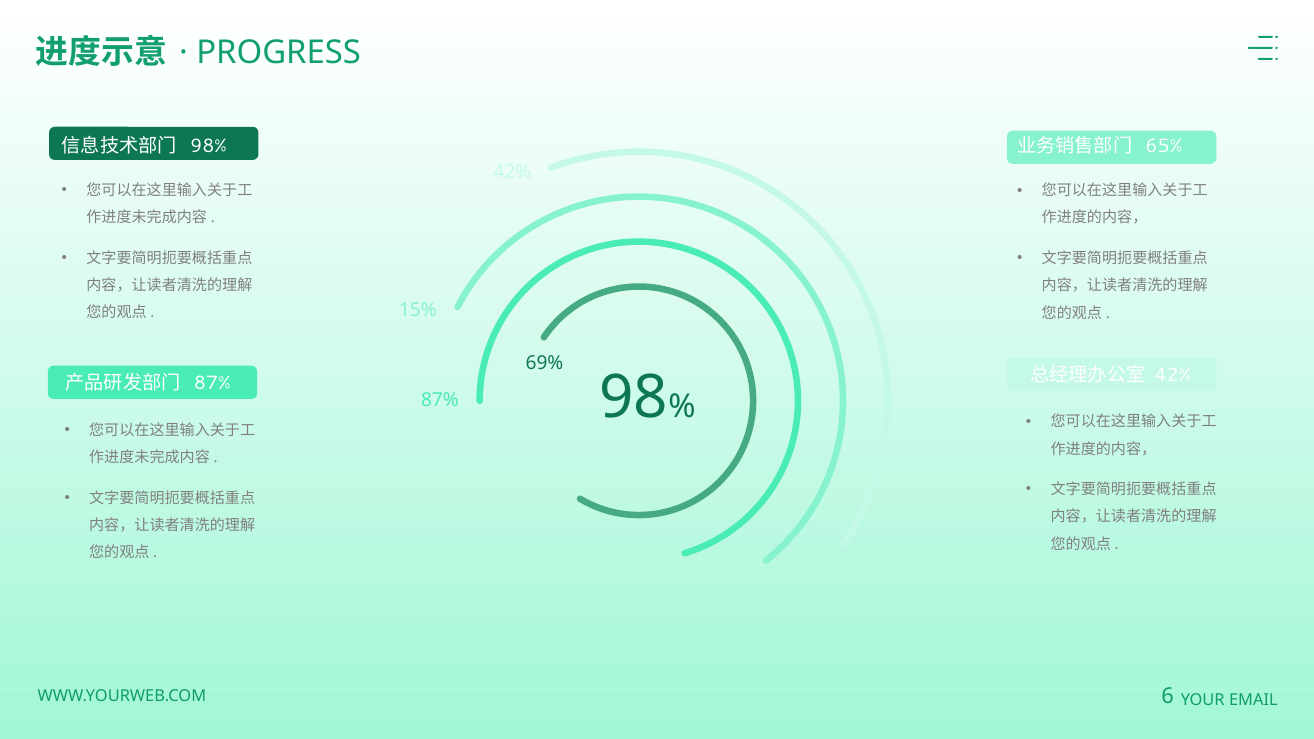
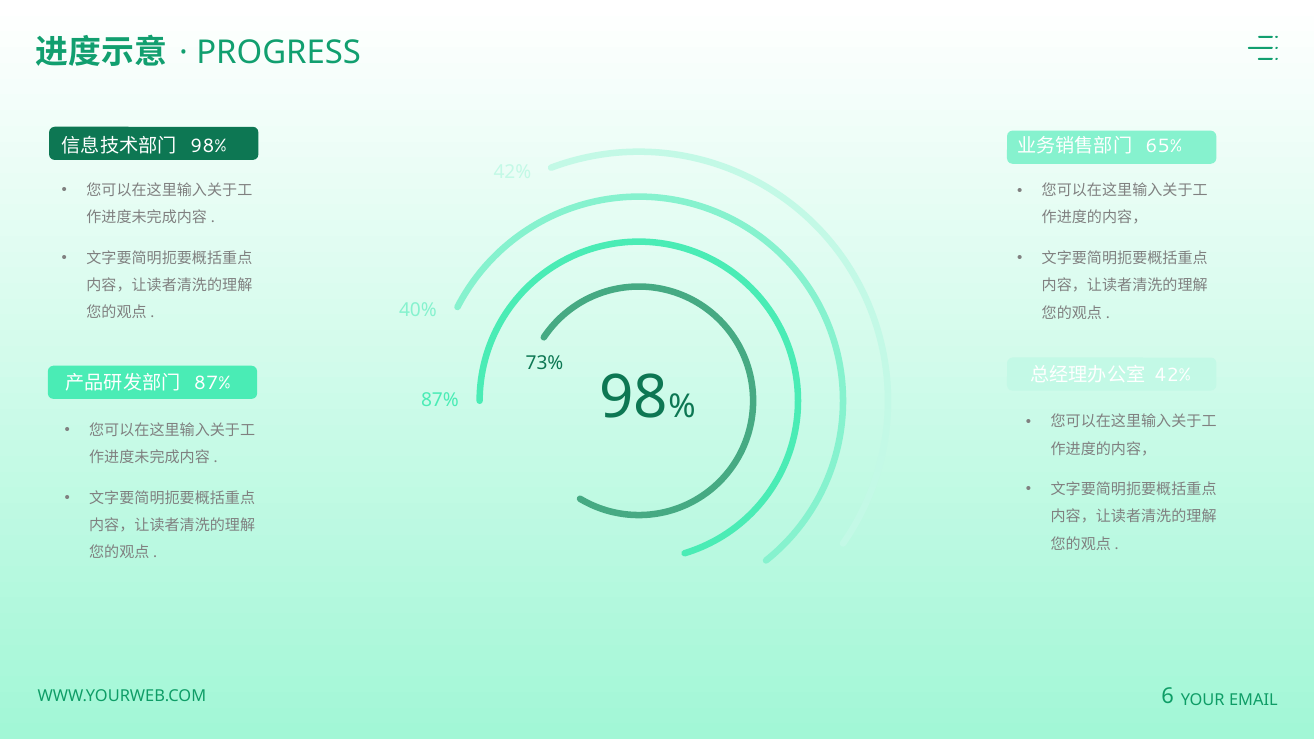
15%: 15% -> 40%
69%: 69% -> 73%
